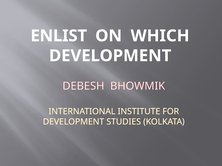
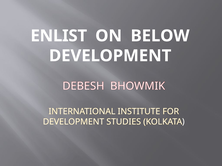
WHICH: WHICH -> BELOW
